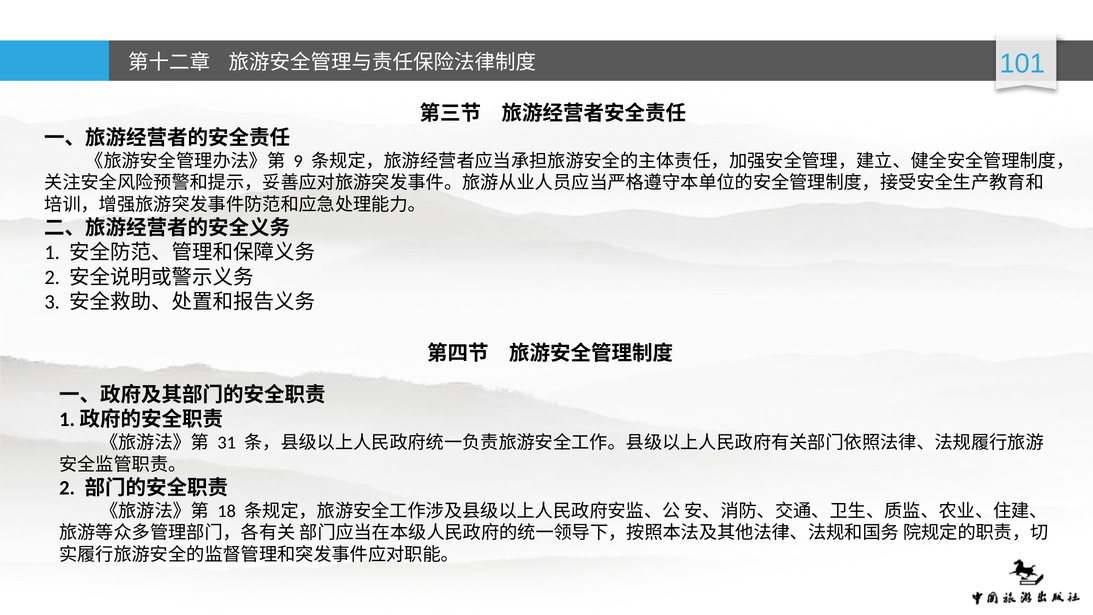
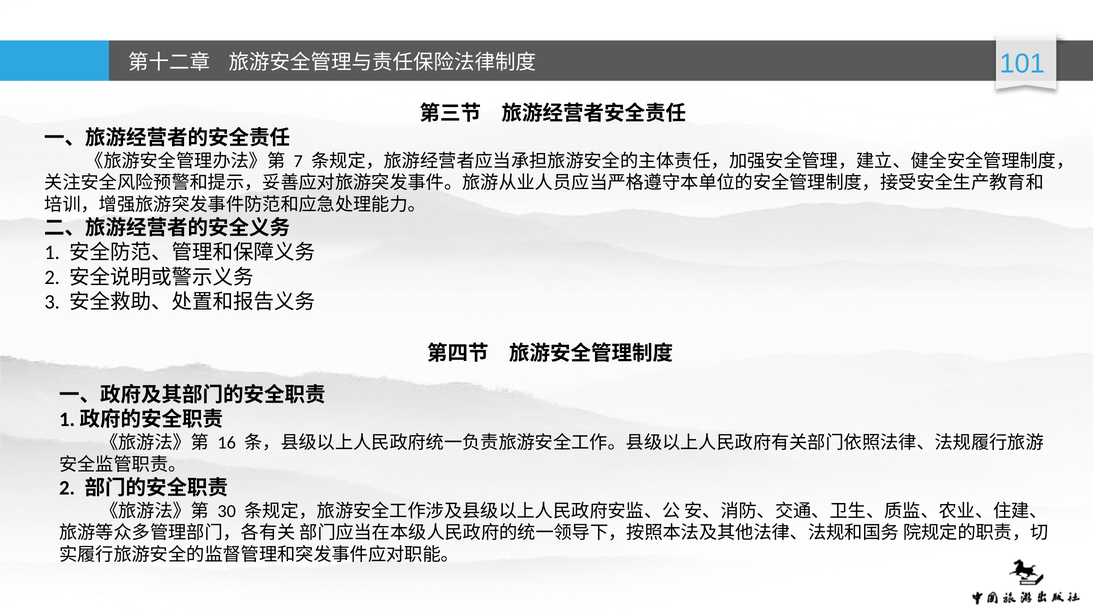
9: 9 -> 7
31: 31 -> 16
18: 18 -> 30
